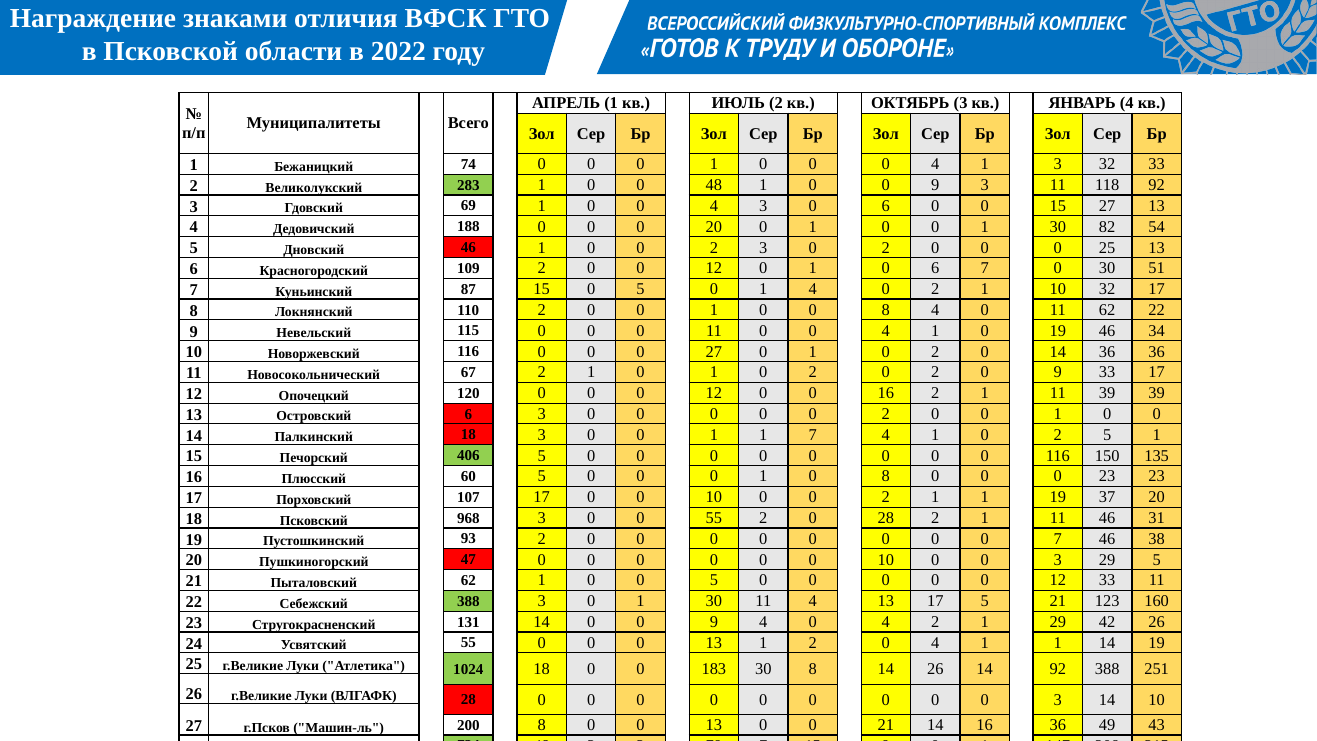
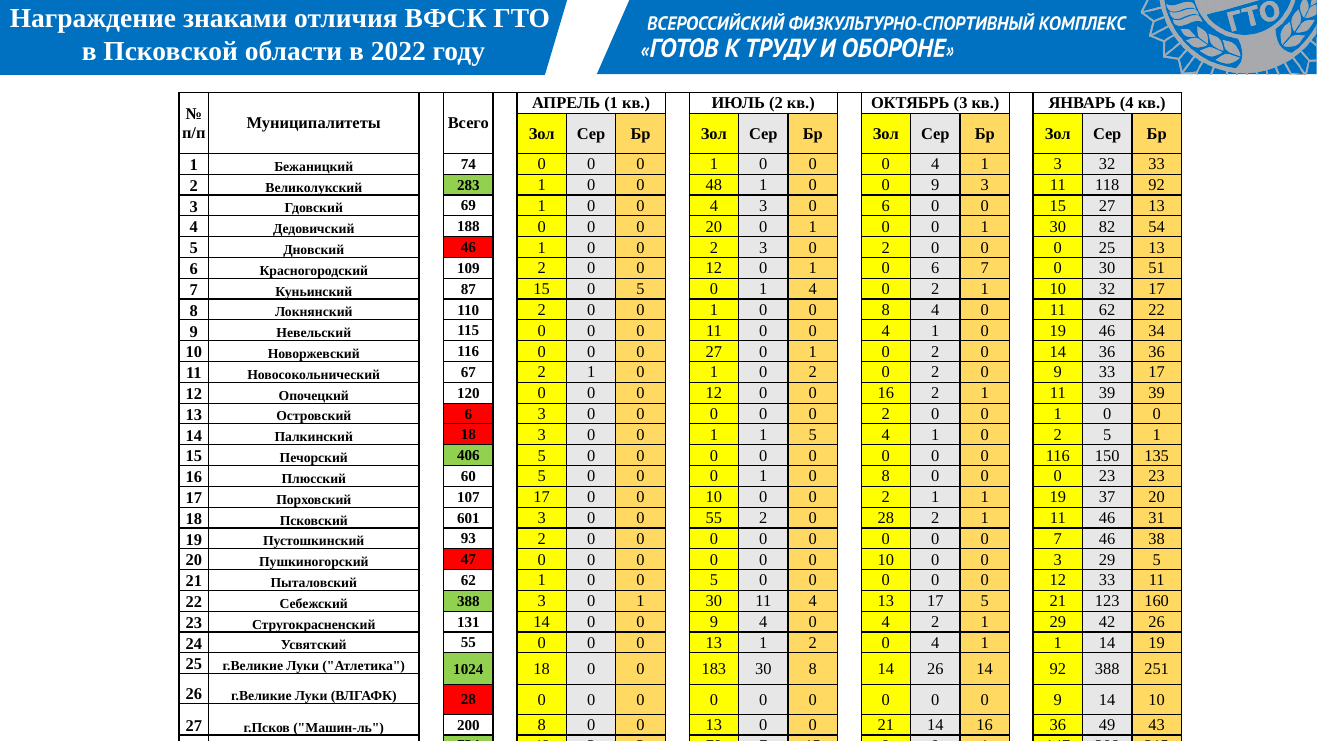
1 7: 7 -> 5
968: 968 -> 601
0 0 0 3: 3 -> 9
